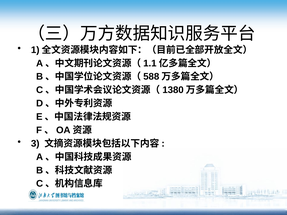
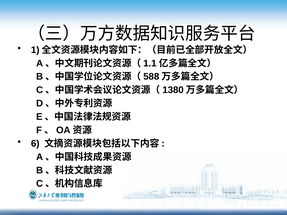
3: 3 -> 6
